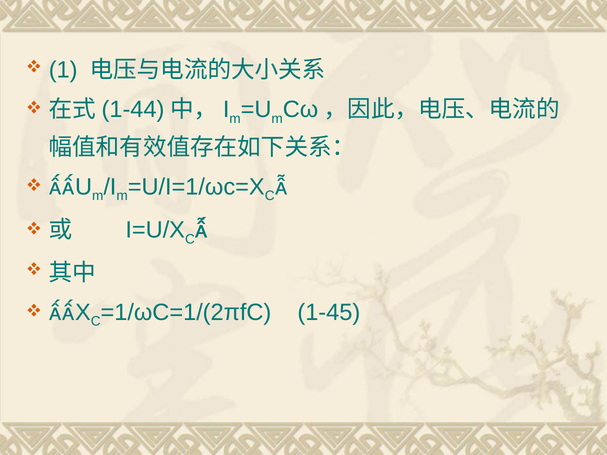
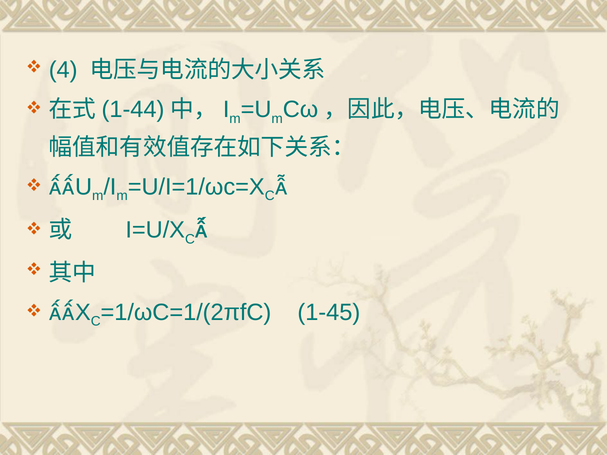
1: 1 -> 4
